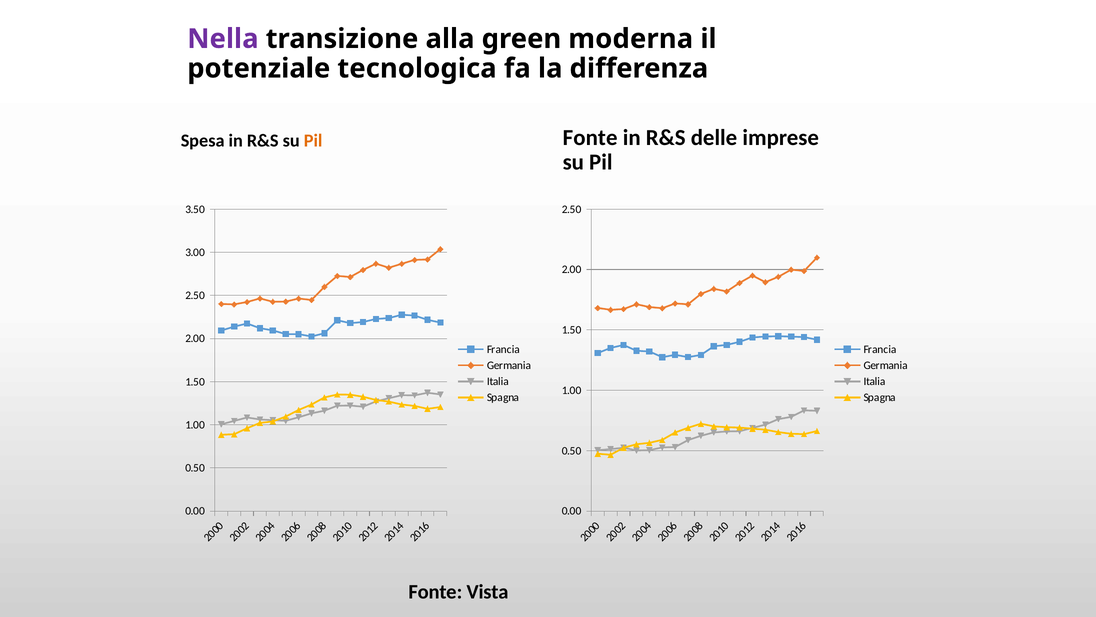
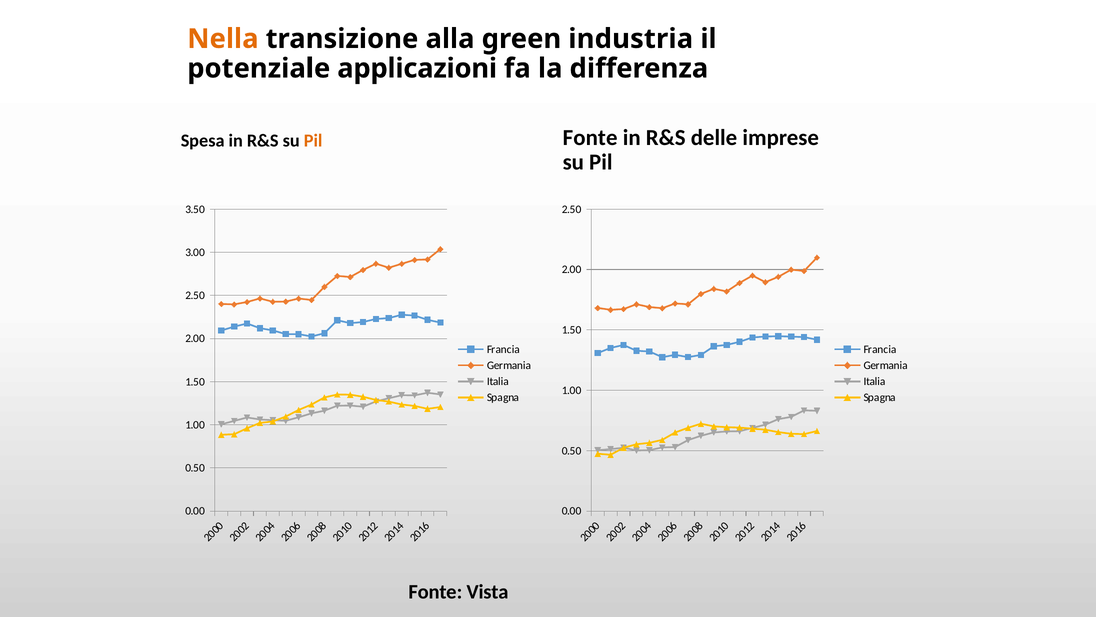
Nella colour: purple -> orange
moderna: moderna -> industria
tecnologica: tecnologica -> applicazioni
